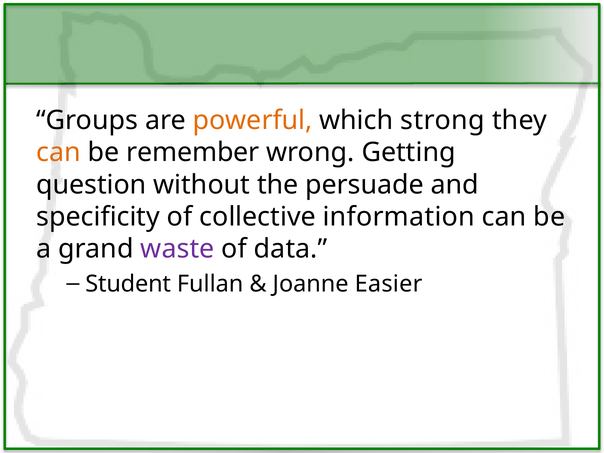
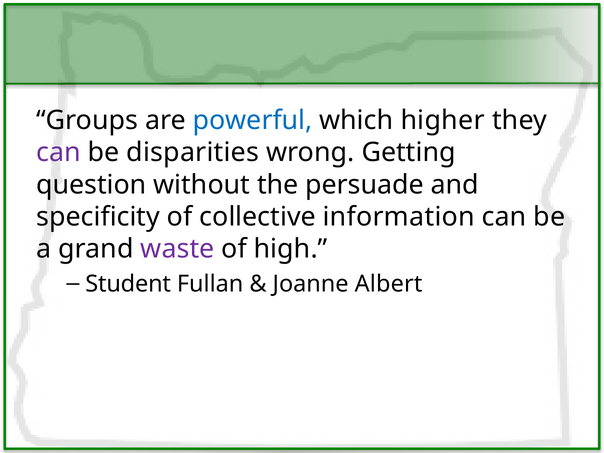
powerful colour: orange -> blue
strong: strong -> higher
can at (58, 152) colour: orange -> purple
remember: remember -> disparities
data: data -> high
Easier: Easier -> Albert
